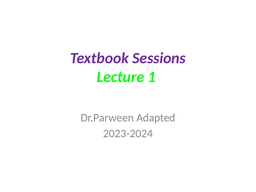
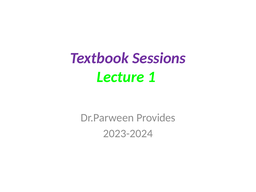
Adapted: Adapted -> Provides
